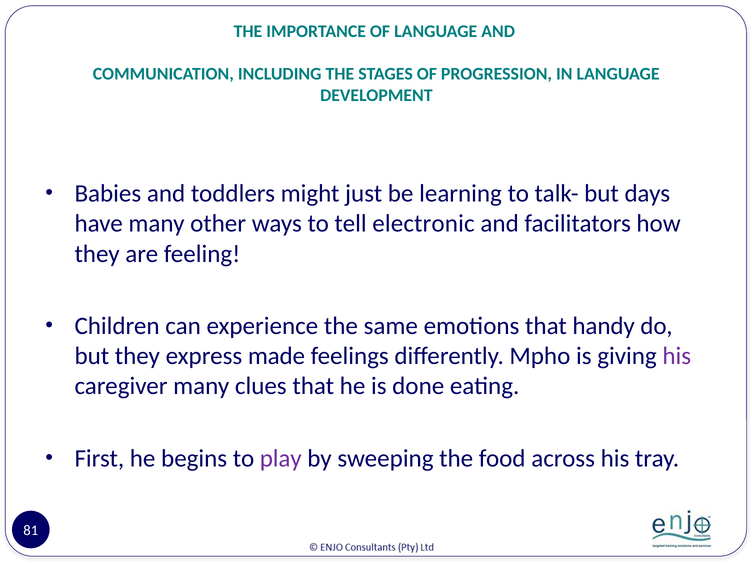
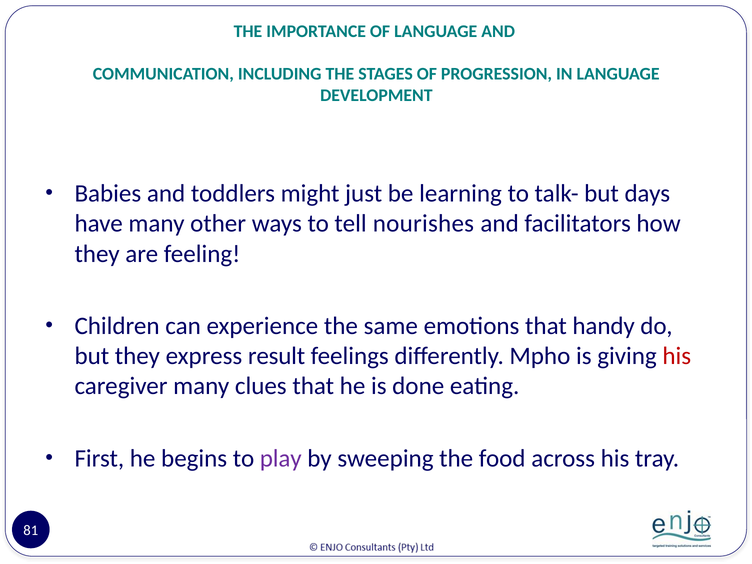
electronic: electronic -> nourishes
made: made -> result
his at (677, 356) colour: purple -> red
